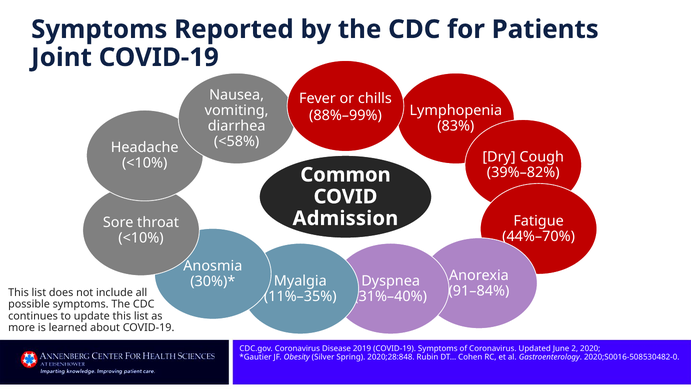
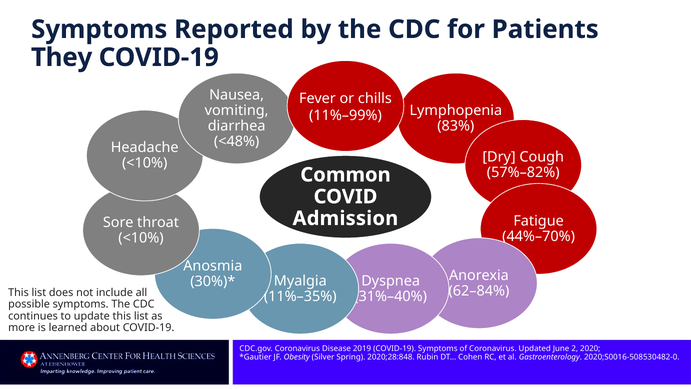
Joint: Joint -> They
88%–99%: 88%–99% -> 11%–99%
<58%: <58% -> <48%
39%–82%: 39%–82% -> 57%–82%
91–84%: 91–84% -> 62–84%
